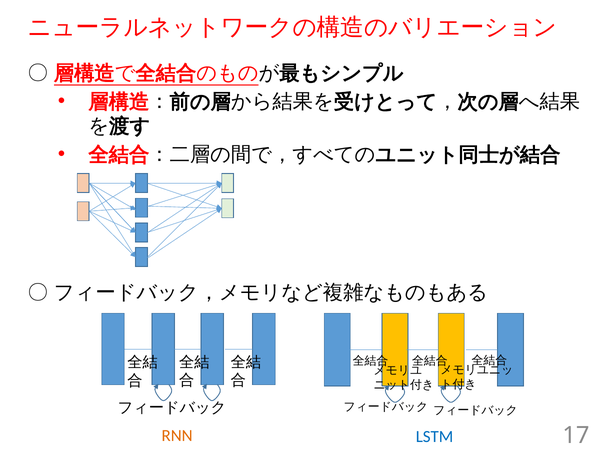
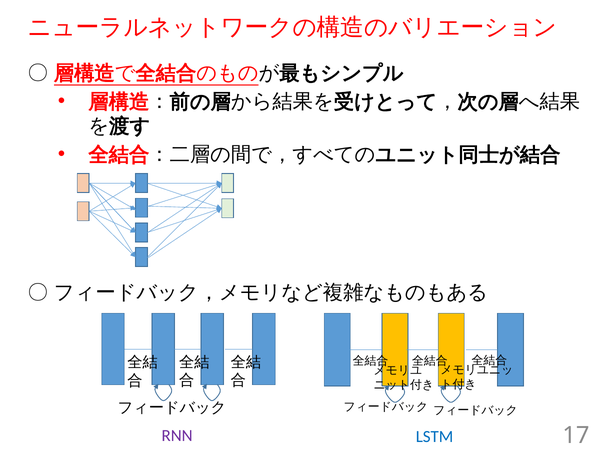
RNN colour: orange -> purple
